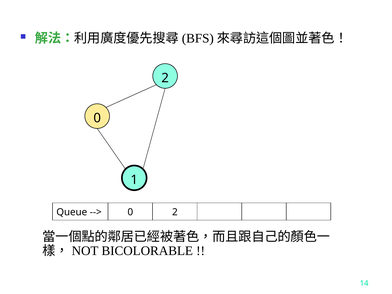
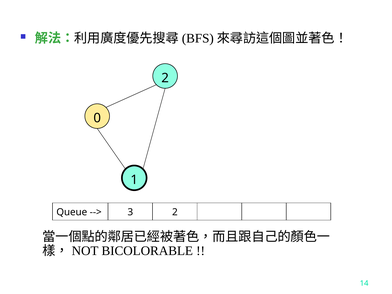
0 at (130, 212): 0 -> 3
